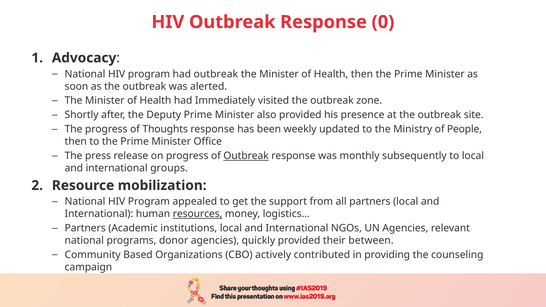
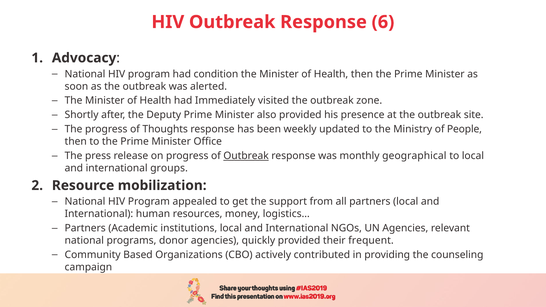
0: 0 -> 6
had outbreak: outbreak -> condition
subsequently: subsequently -> geographical
resources underline: present -> none
between: between -> frequent
